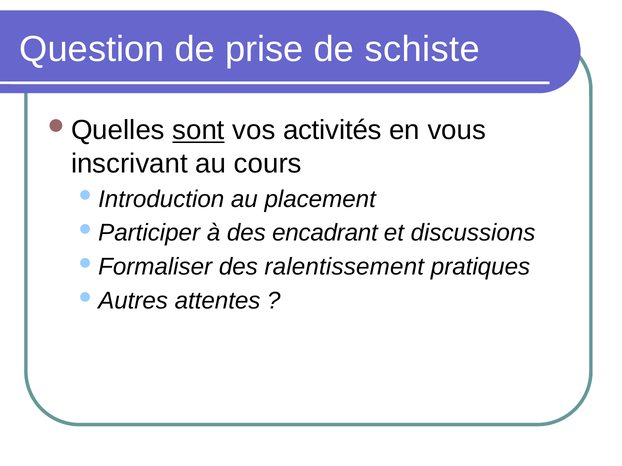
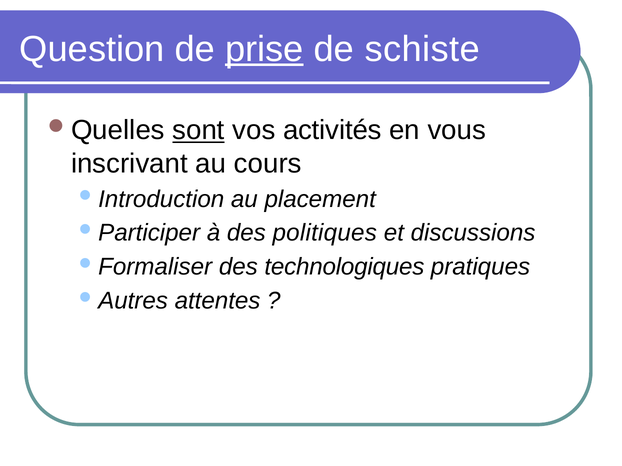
prise underline: none -> present
encadrant: encadrant -> politiques
ralentissement: ralentissement -> technologiques
